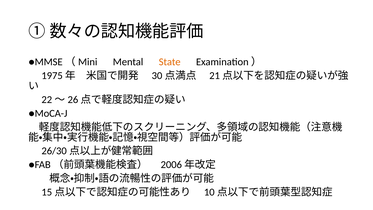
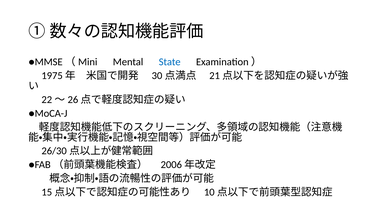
State colour: orange -> blue
